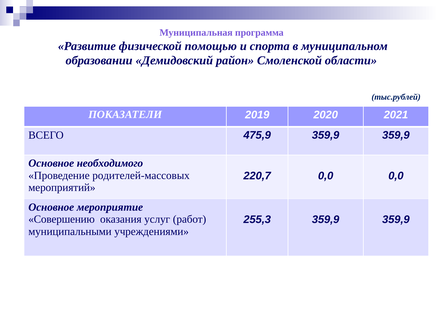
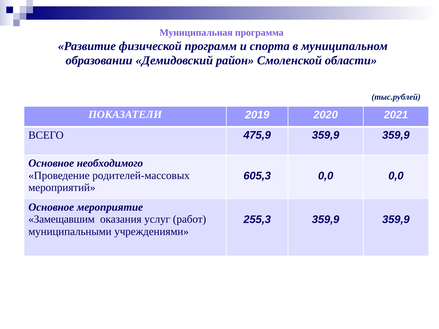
помощью: помощью -> программ
220,7: 220,7 -> 605,3
Совершению: Совершению -> Замещавшим
